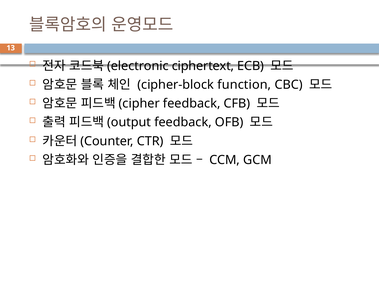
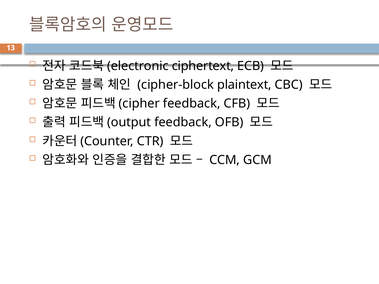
function: function -> plaintext
